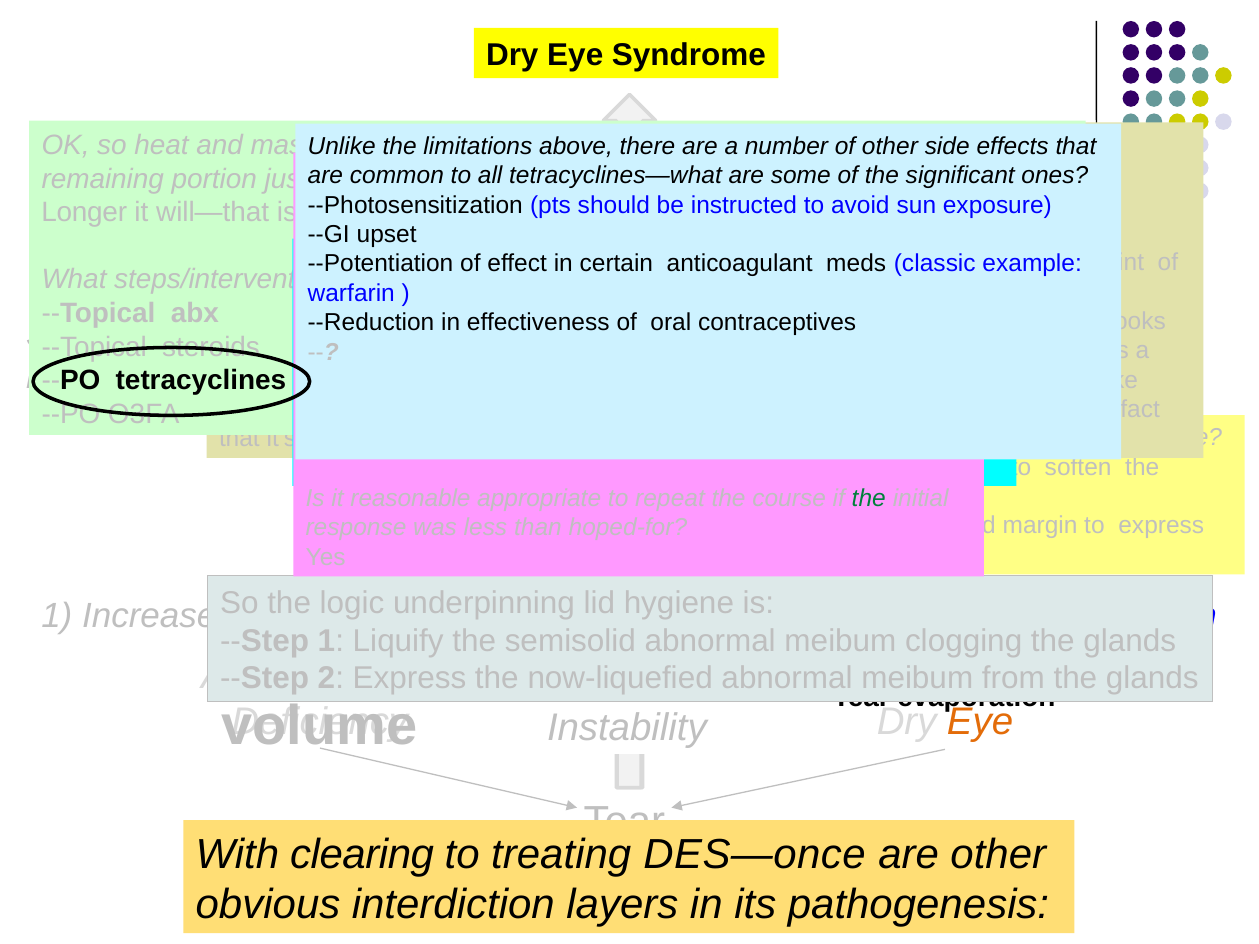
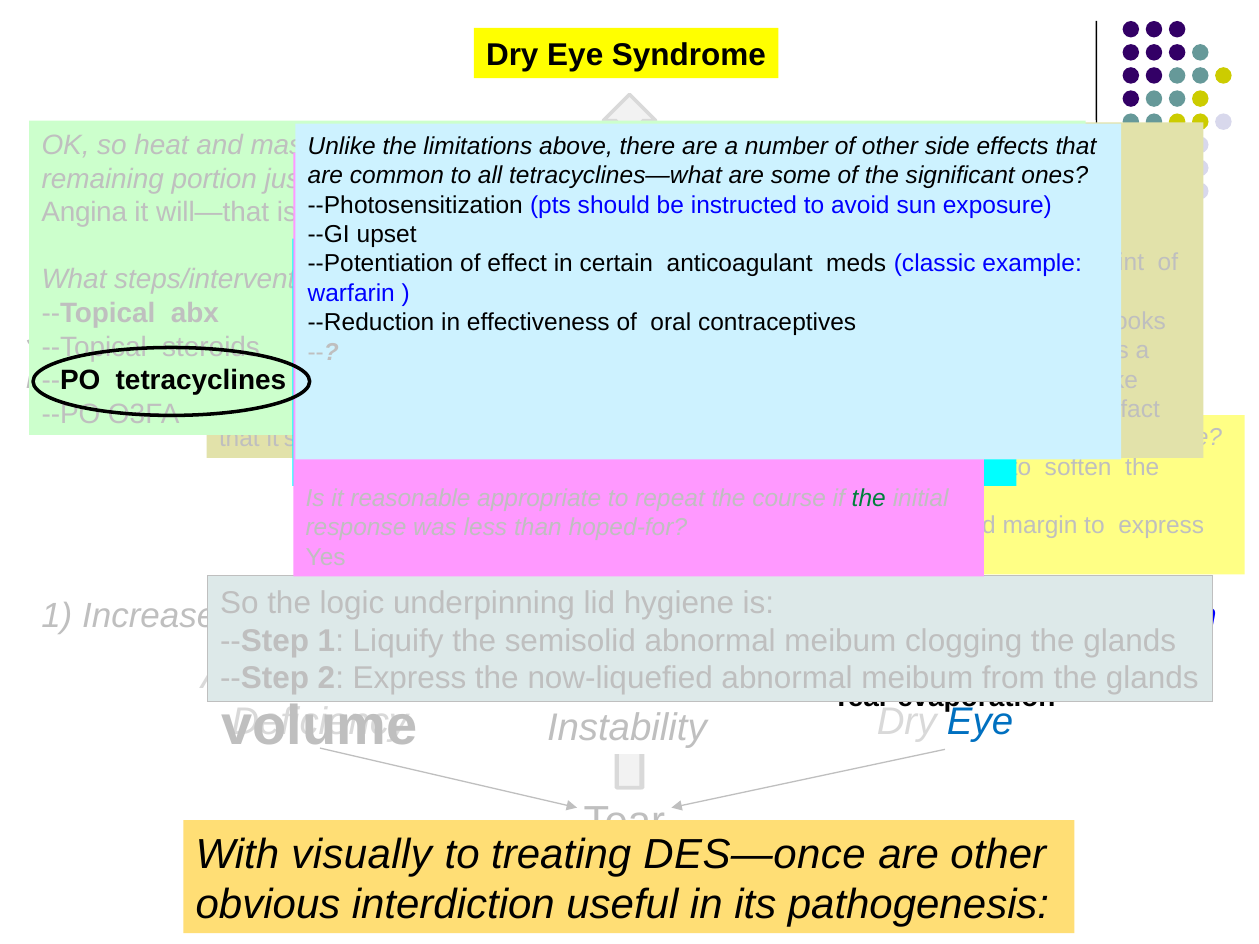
Longer at (84, 213): Longer -> Angina
Eye at (980, 722) colour: orange -> blue
clearing: clearing -> visually
layers: layers -> useful
